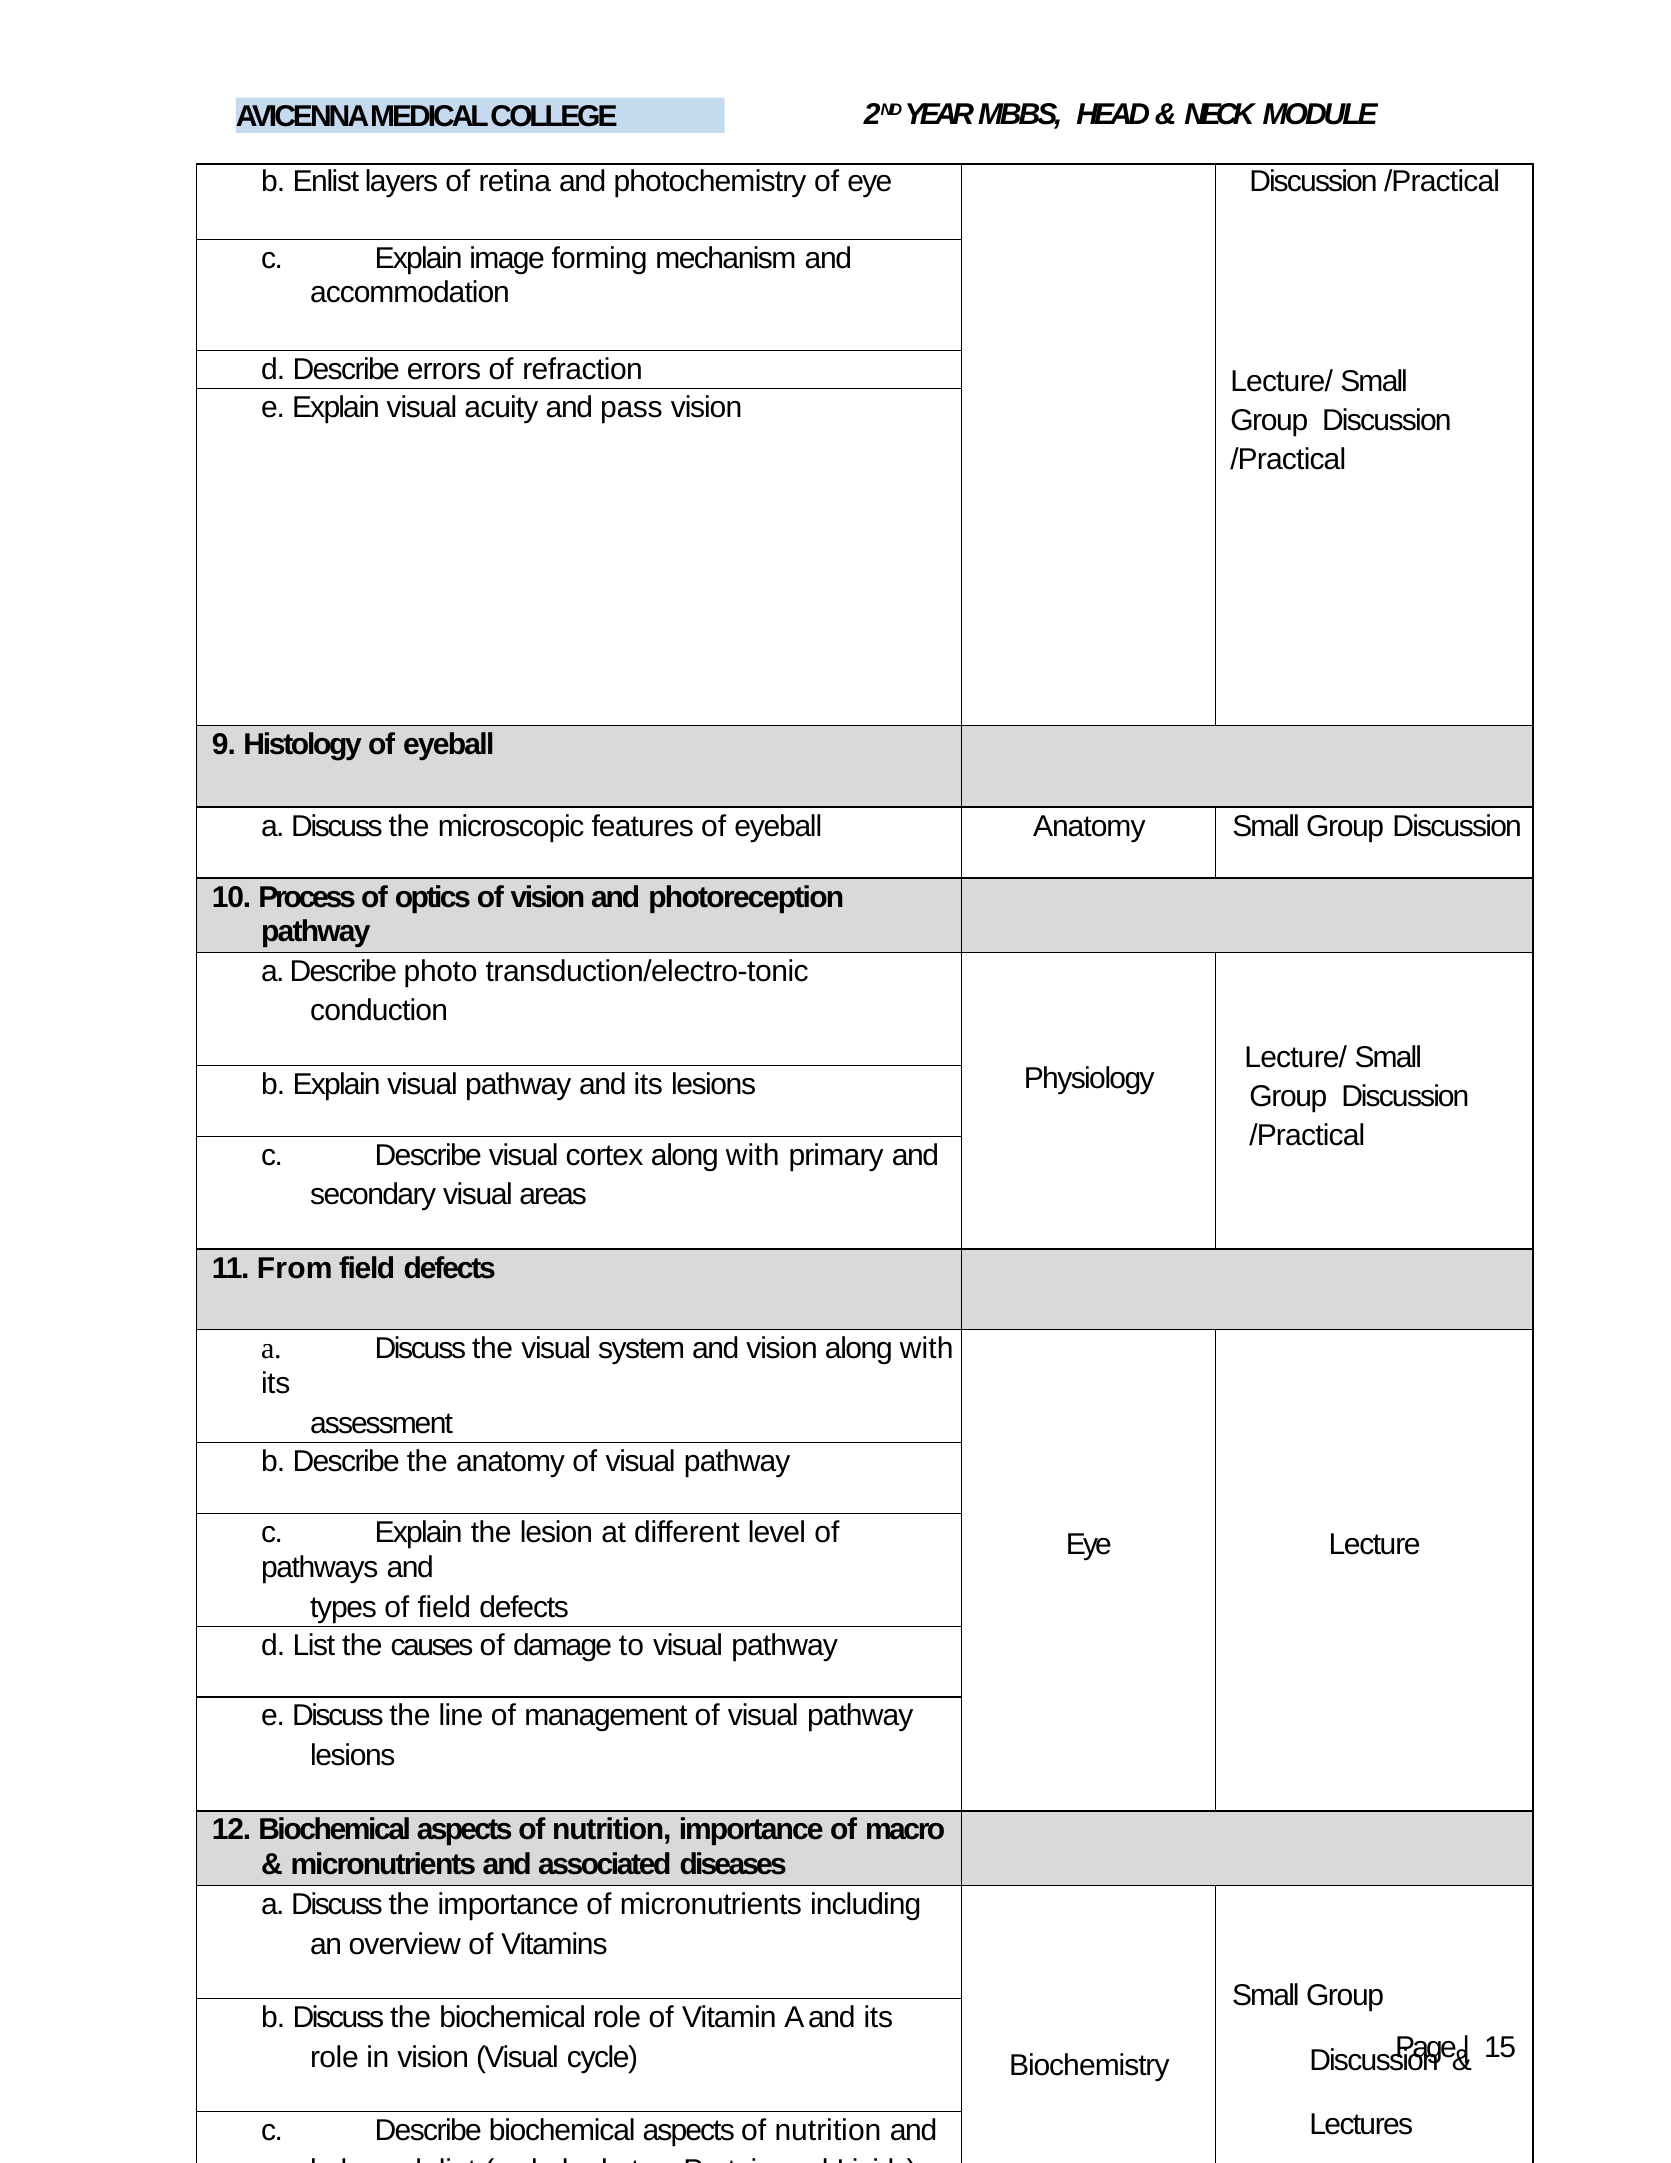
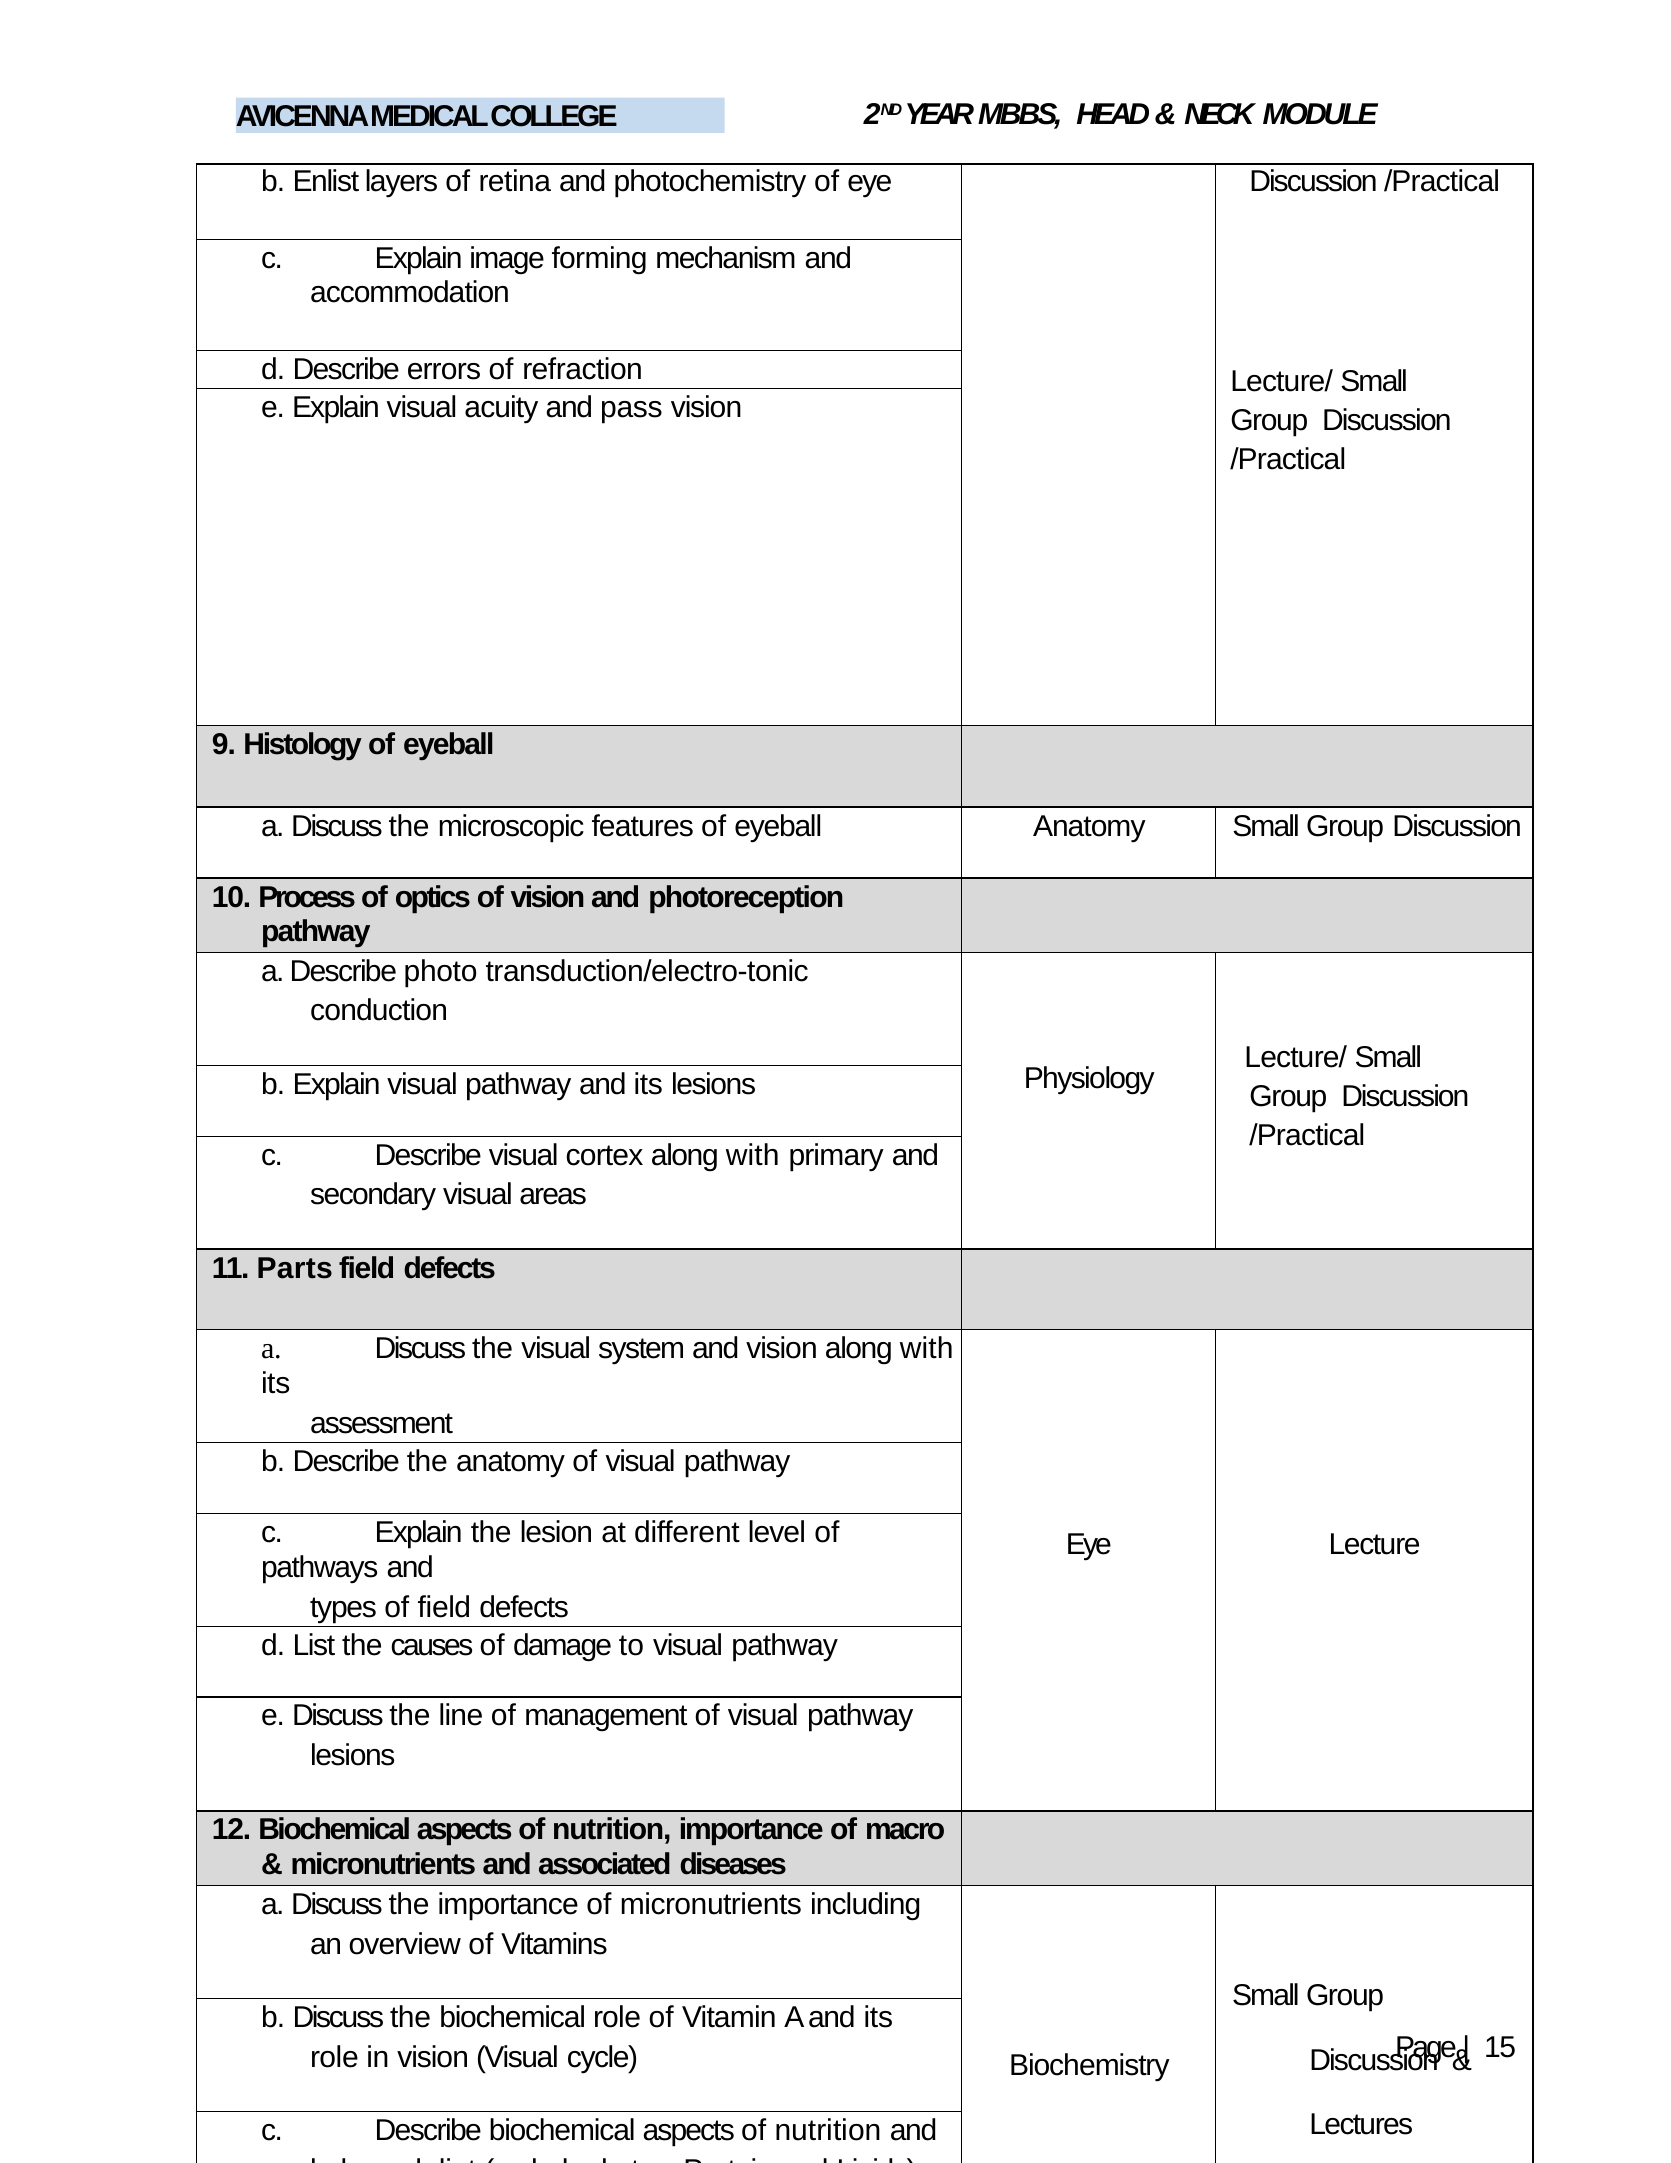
From: From -> Parts
